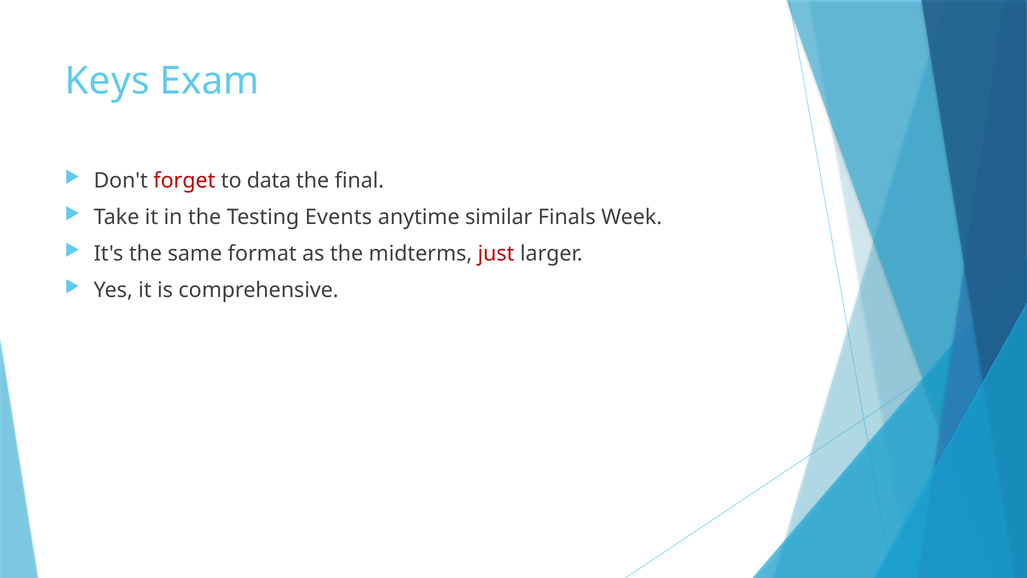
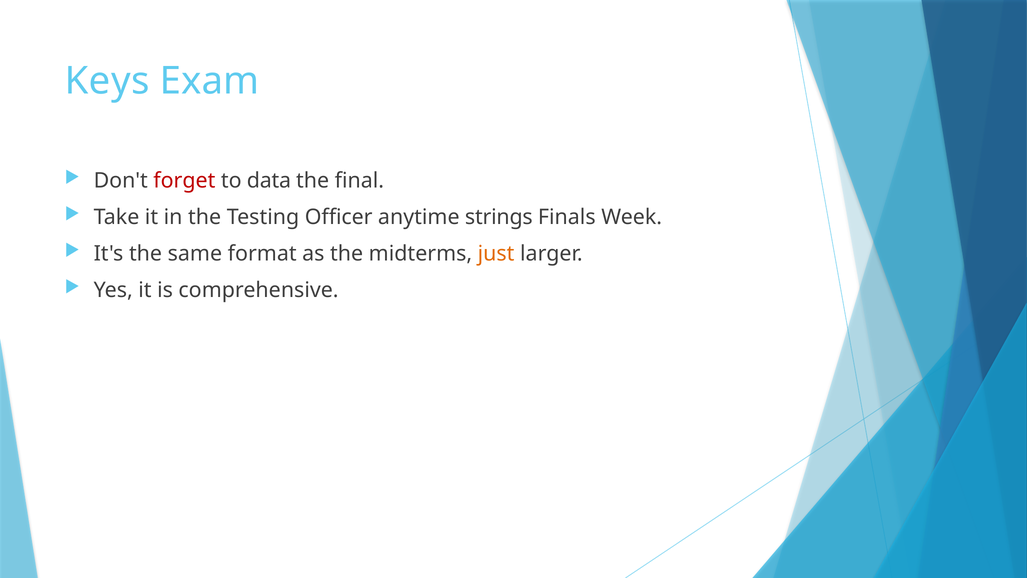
Events: Events -> Officer
similar: similar -> strings
just colour: red -> orange
